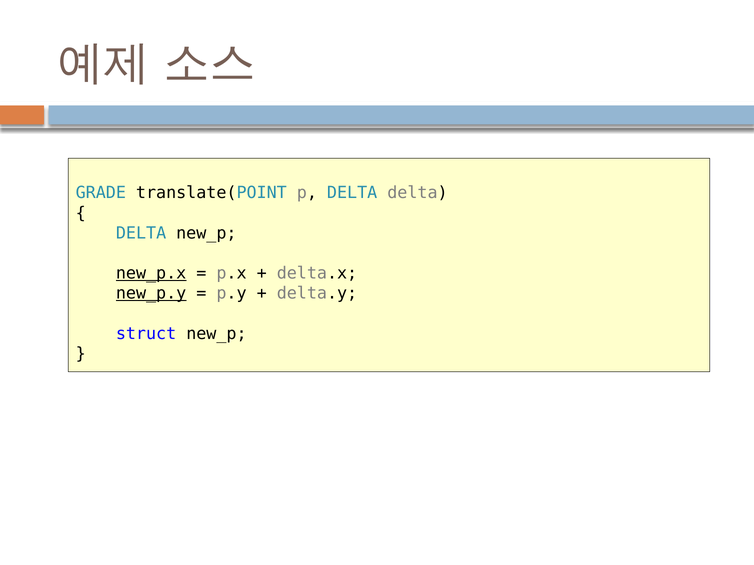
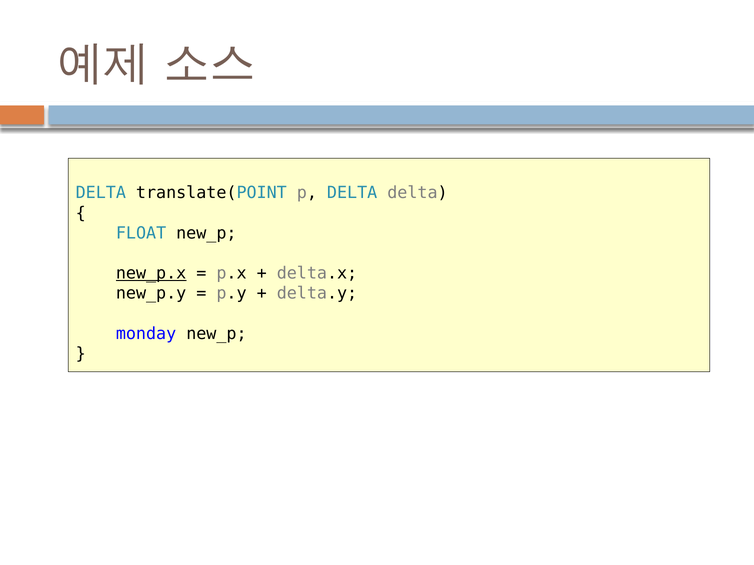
GRADE at (101, 193): GRADE -> DELTA
DELTA at (141, 233): DELTA -> FLOAT
new_p.y underline: present -> none
struct: struct -> monday
